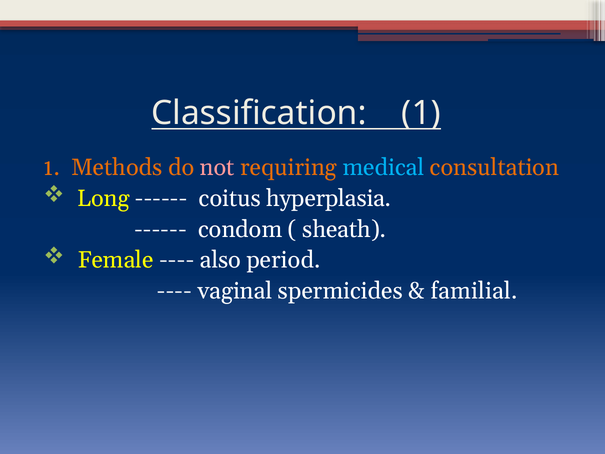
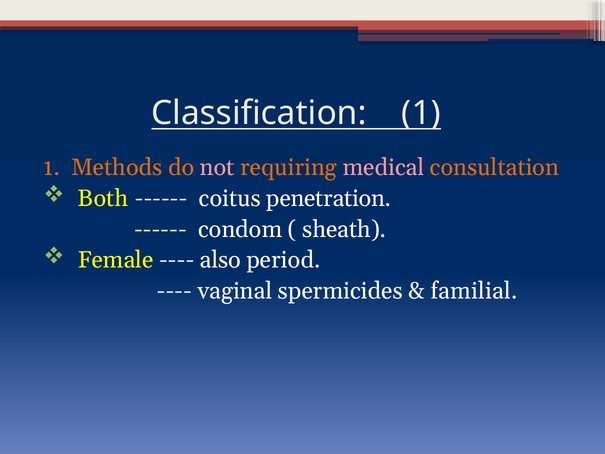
medical colour: light blue -> pink
Long: Long -> Both
hyperplasia: hyperplasia -> penetration
